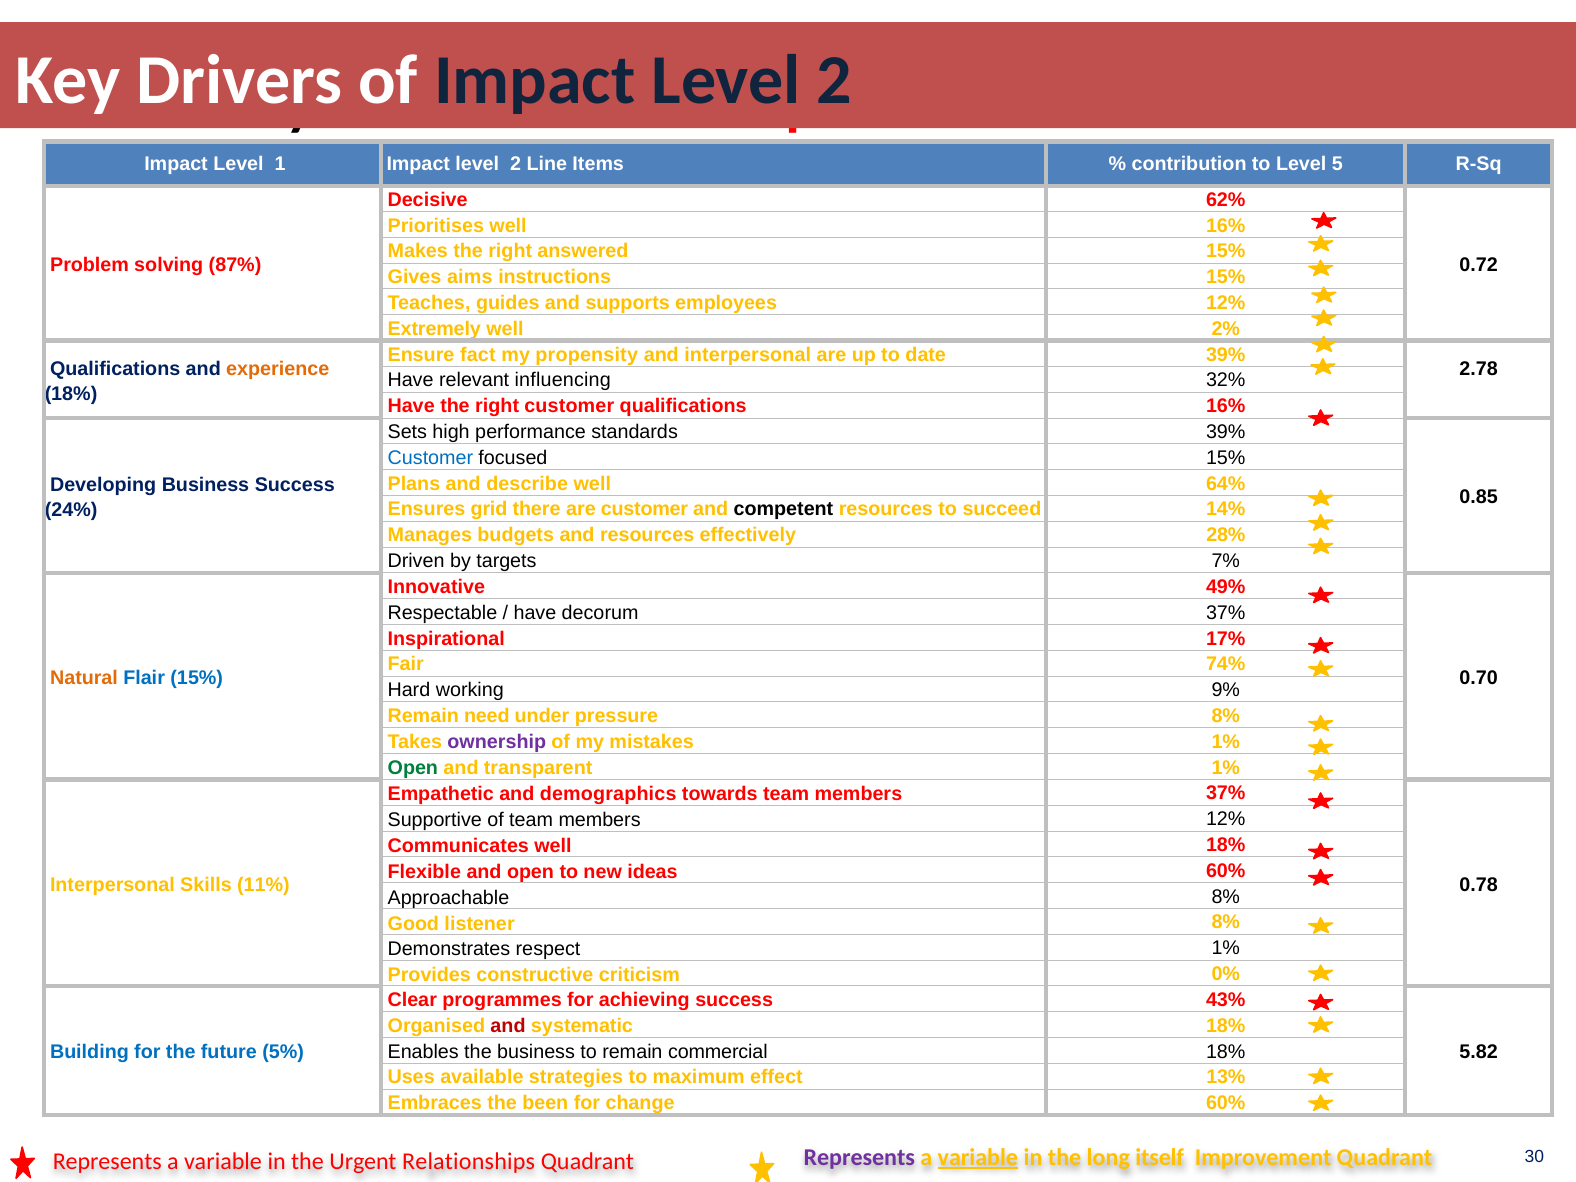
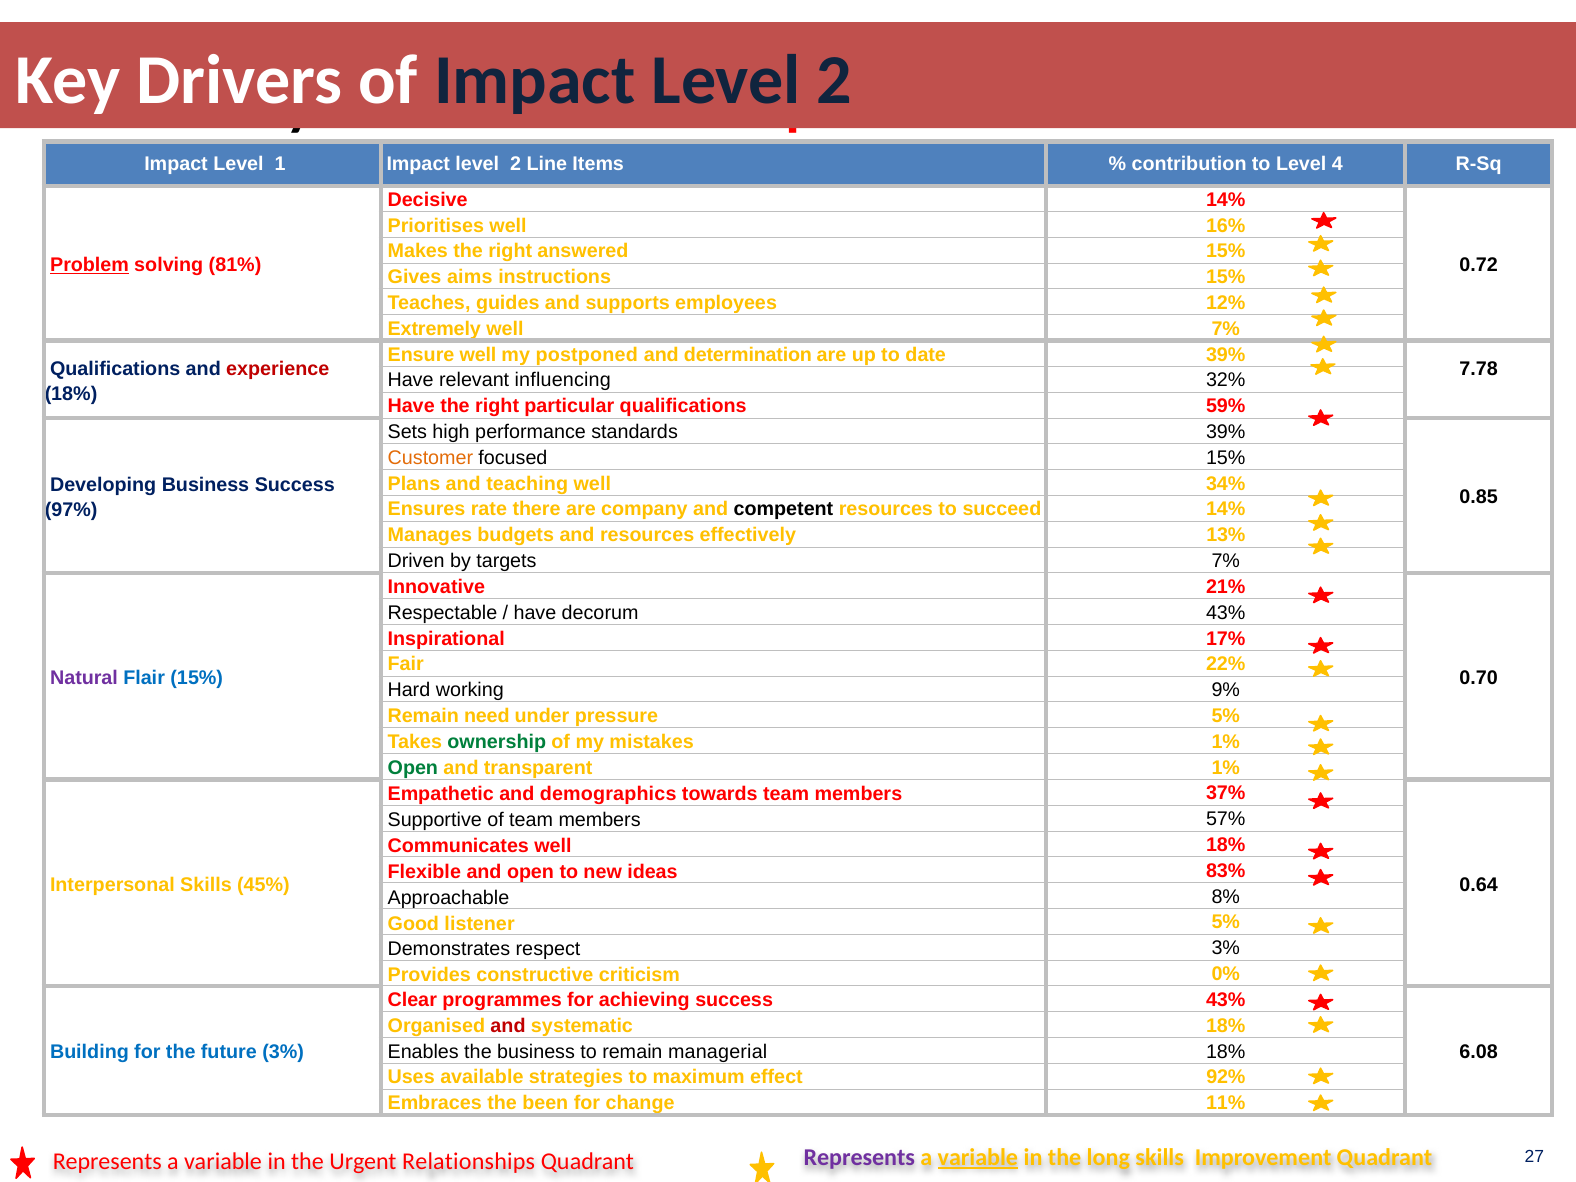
5: 5 -> 4
Decisive 62%: 62% -> 14%
Problem underline: none -> present
87%: 87% -> 81%
well 2%: 2% -> 7%
Ensure fact: fact -> well
propensity: propensity -> postponed
and interpersonal: interpersonal -> determination
experience colour: orange -> red
2.78: 2.78 -> 7.78
right customer: customer -> particular
qualifications 16%: 16% -> 59%
Customer at (430, 458) colour: blue -> orange
describe: describe -> teaching
64%: 64% -> 34%
grid: grid -> rate
are customer: customer -> company
24%: 24% -> 97%
28%: 28% -> 13%
49%: 49% -> 21%
decorum 37%: 37% -> 43%
74%: 74% -> 22%
Natural colour: orange -> purple
pressure 8%: 8% -> 5%
ownership colour: purple -> green
members 12%: 12% -> 57%
ideas 60%: 60% -> 83%
11%: 11% -> 45%
0.78: 0.78 -> 0.64
listener 8%: 8% -> 5%
respect 1%: 1% -> 3%
commercial: commercial -> managerial
future 5%: 5% -> 3%
5.82: 5.82 -> 6.08
13%: 13% -> 92%
change 60%: 60% -> 11%
long itself: itself -> skills
30: 30 -> 27
